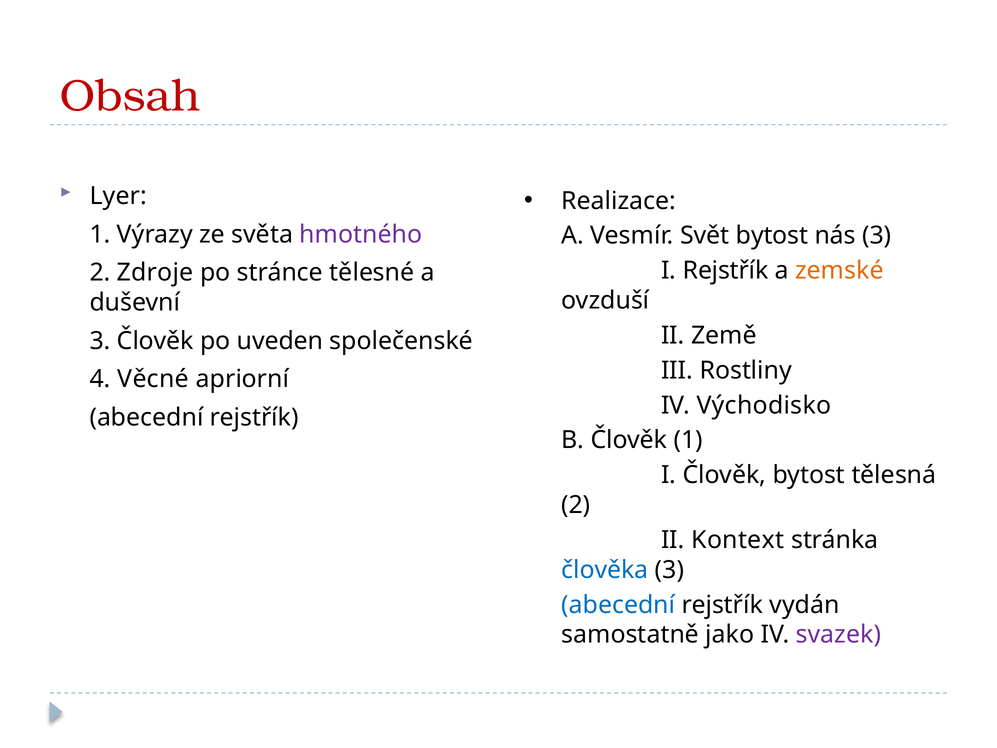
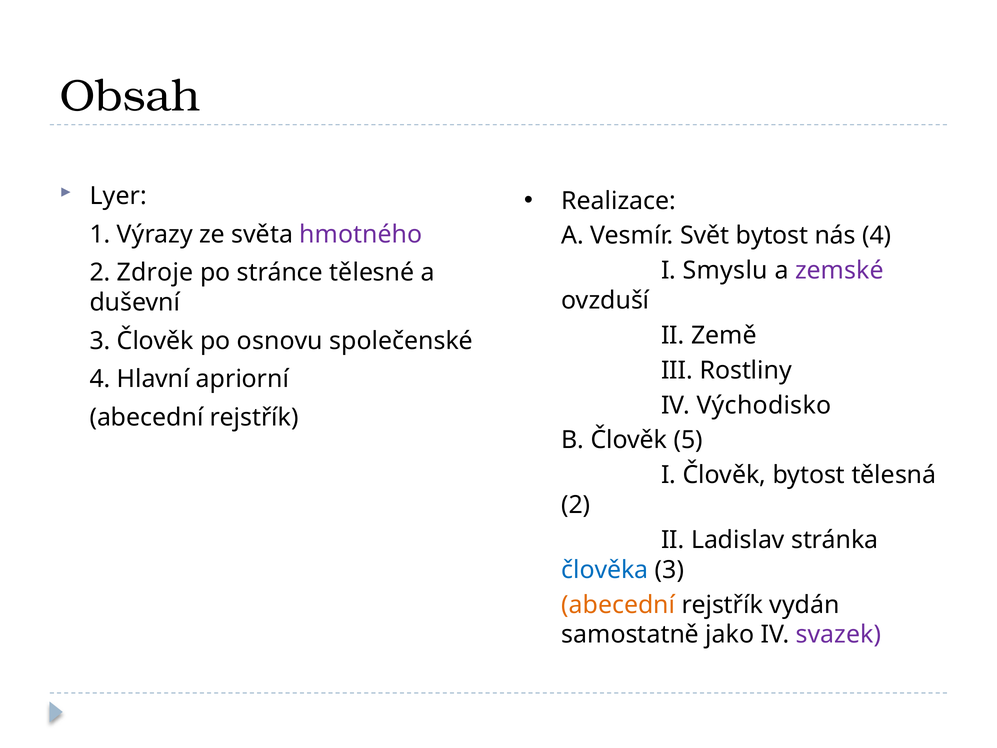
Obsah colour: red -> black
nás 3: 3 -> 4
I Rejstřík: Rejstřík -> Smyslu
zemské colour: orange -> purple
uveden: uveden -> osnovu
Věcné: Věcné -> Hlavní
Člověk 1: 1 -> 5
Kontext: Kontext -> Ladislav
abecední at (618, 605) colour: blue -> orange
